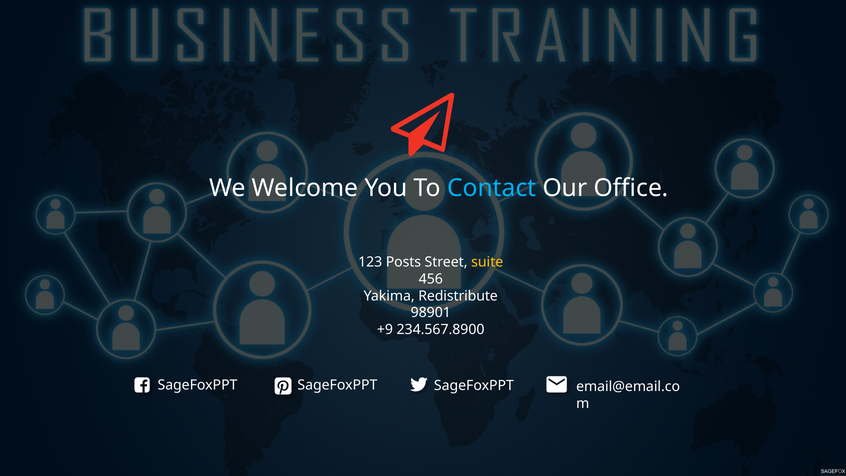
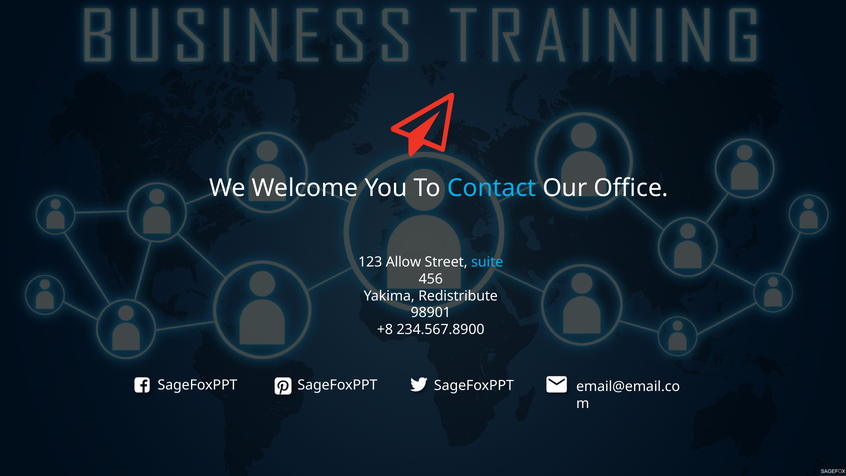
Posts: Posts -> Allow
suite colour: yellow -> light blue
+9: +9 -> +8
